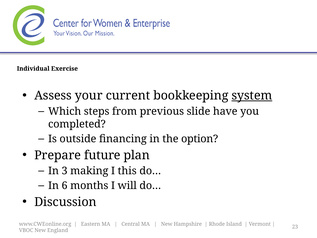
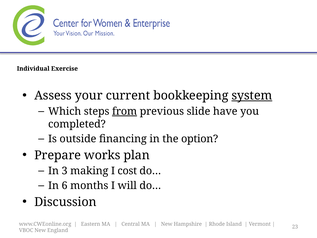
from underline: none -> present
future: future -> works
this: this -> cost
